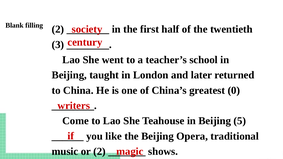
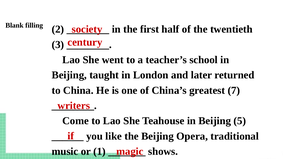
0: 0 -> 7
or 2: 2 -> 1
